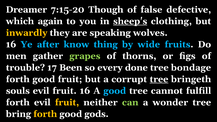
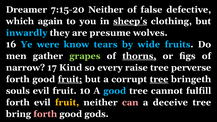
7:15-20 Though: Though -> Neither
inwardly colour: yellow -> light blue
speaking: speaking -> presume
after: after -> were
thing: thing -> tears
thorns underline: none -> present
trouble: trouble -> narrow
Been: Been -> Kind
done: done -> raise
bondage: bondage -> perverse
fruit at (70, 79) underline: none -> present
fruit 16: 16 -> 10
can colour: light green -> pink
wonder: wonder -> deceive
forth at (45, 114) colour: yellow -> pink
